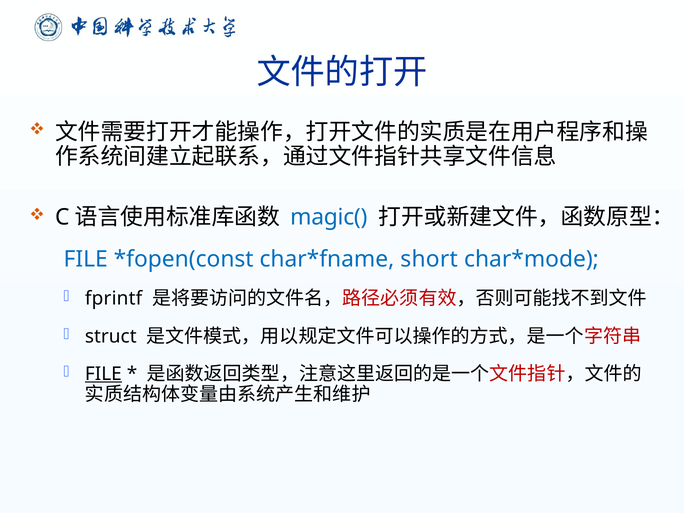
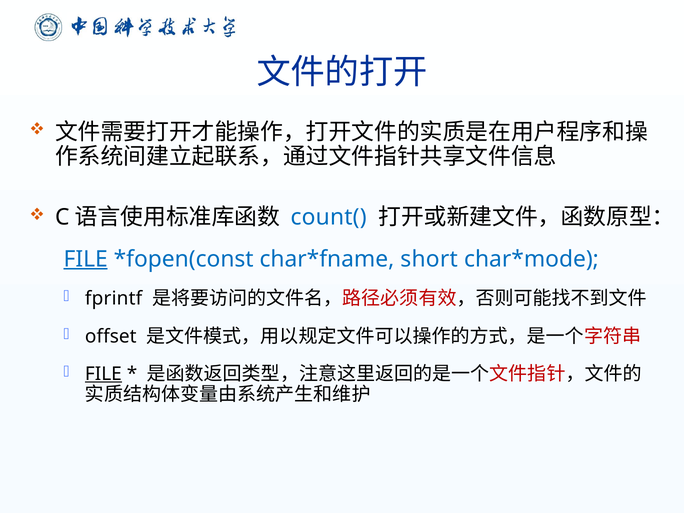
magic(: magic( -> count(
FILE at (86, 259) underline: none -> present
struct: struct -> offset
